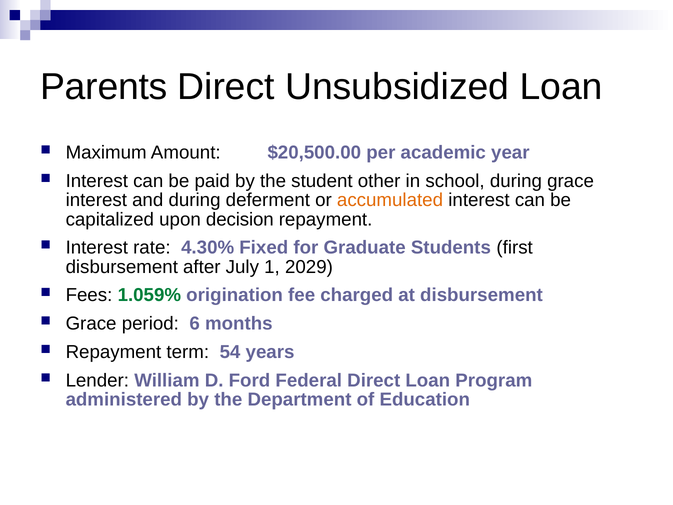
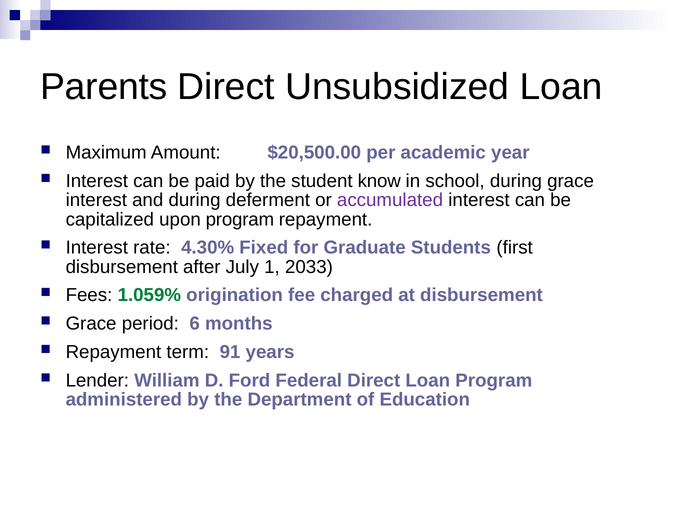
other: other -> know
accumulated colour: orange -> purple
upon decision: decision -> program
2029: 2029 -> 2033
54: 54 -> 91
